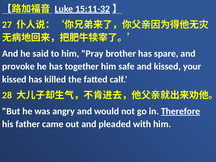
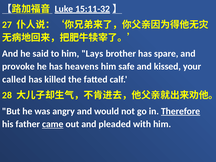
Pray: Pray -> Lays
together: together -> heavens
kissed at (14, 79): kissed -> called
came underline: none -> present
